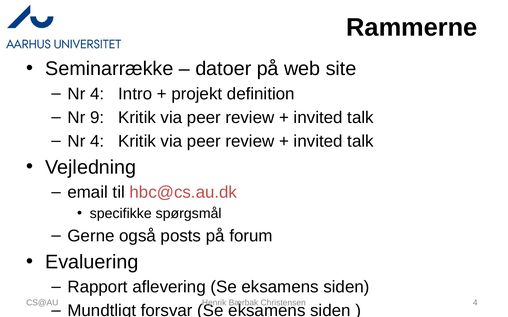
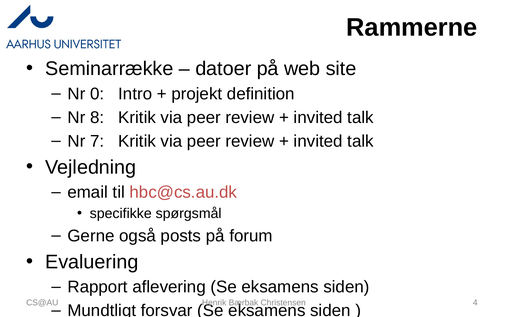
4 at (97, 94): 4 -> 0
9: 9 -> 8
4 at (97, 141): 4 -> 7
